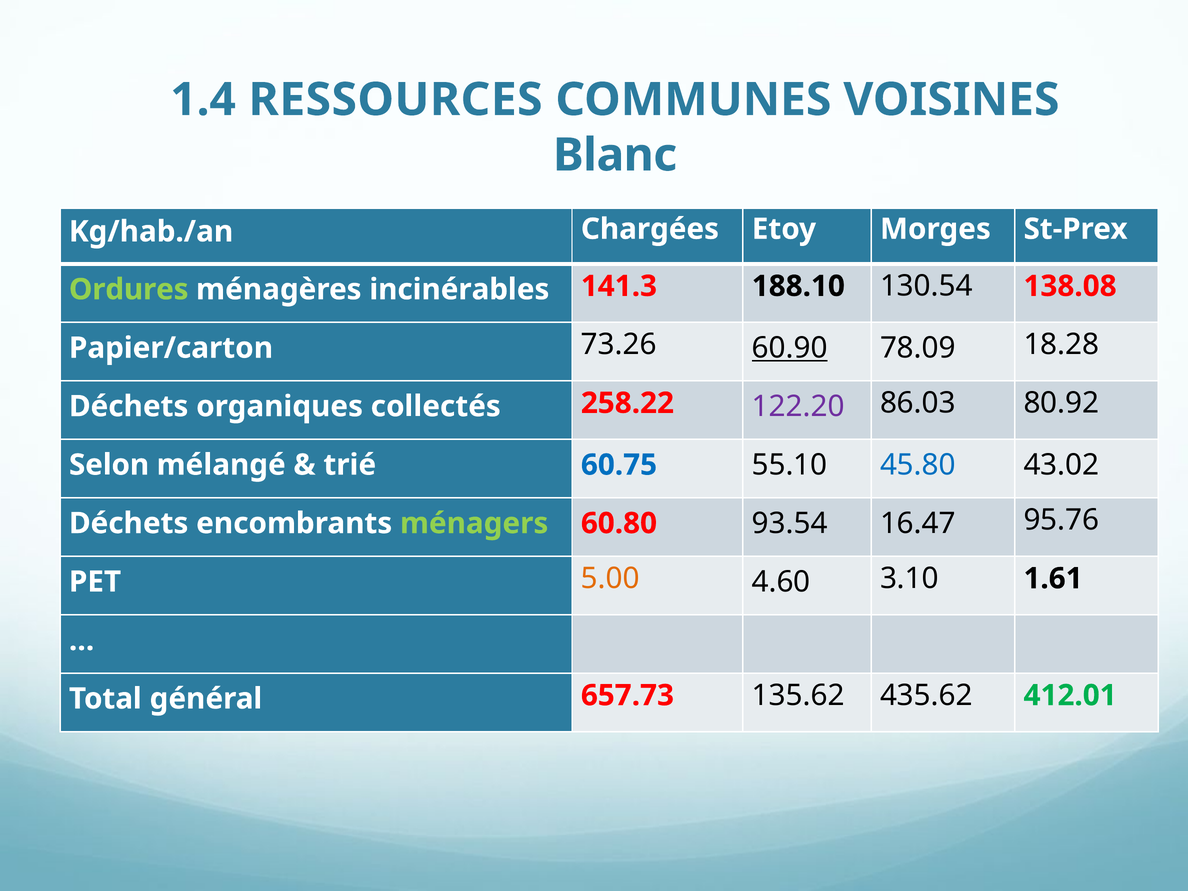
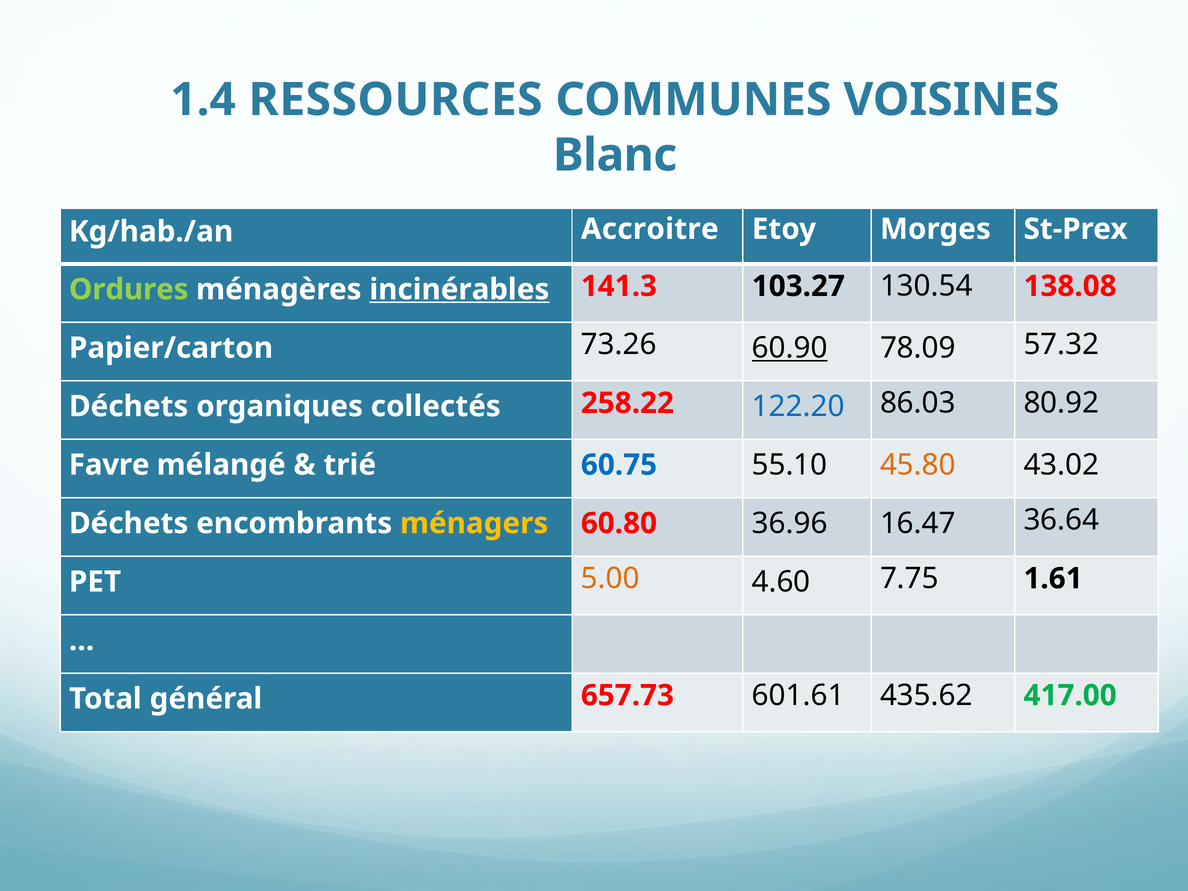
Chargées: Chargées -> Accroitre
incinérables underline: none -> present
188.10: 188.10 -> 103.27
18.28: 18.28 -> 57.32
122.20 colour: purple -> blue
Selon: Selon -> Favre
45.80 colour: blue -> orange
ménagers colour: light green -> yellow
93.54: 93.54 -> 36.96
95.76: 95.76 -> 36.64
3.10: 3.10 -> 7.75
135.62: 135.62 -> 601.61
412.01: 412.01 -> 417.00
